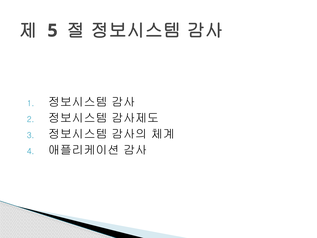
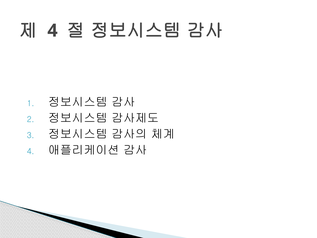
5 at (52, 31): 5 -> 4
